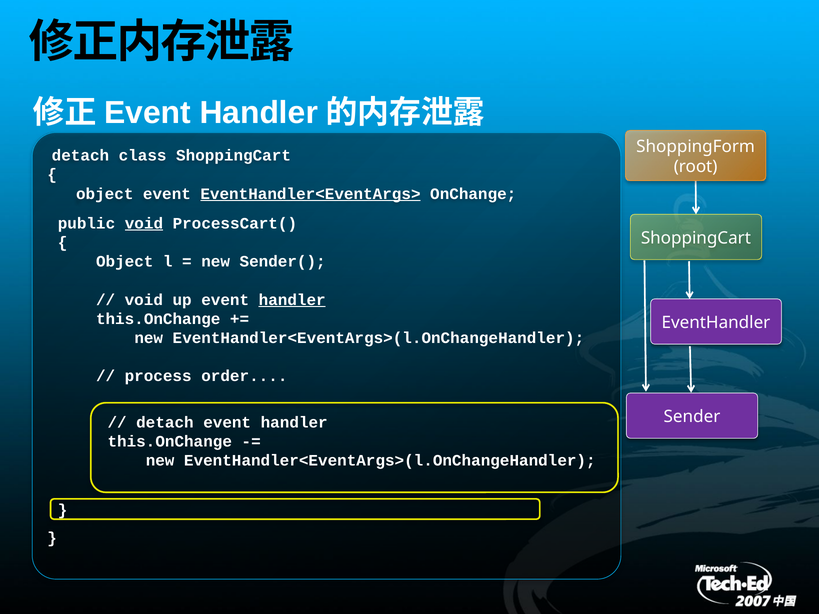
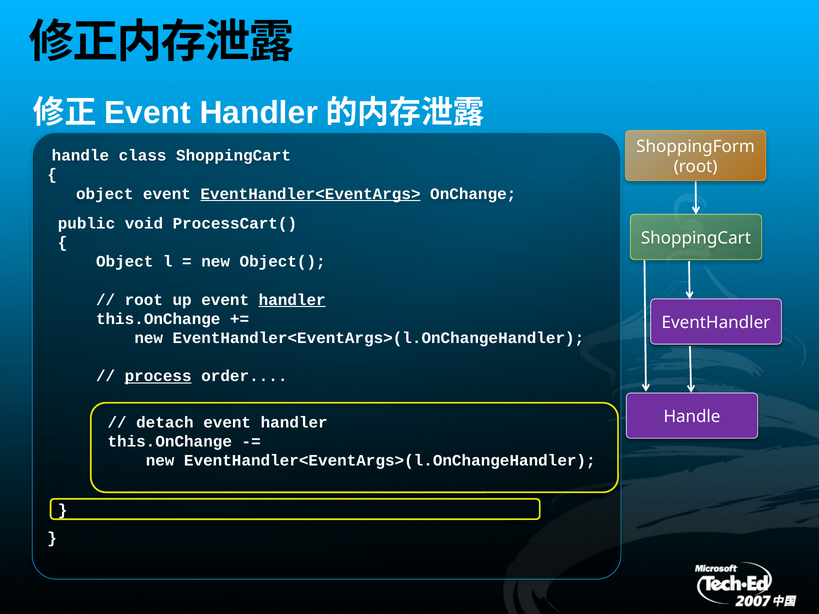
detach at (80, 155): detach -> handle
void at (144, 223) underline: present -> none
Sender(: Sender( -> Object(
void at (144, 300): void -> root
process underline: none -> present
Sender at (692, 417): Sender -> Handle
